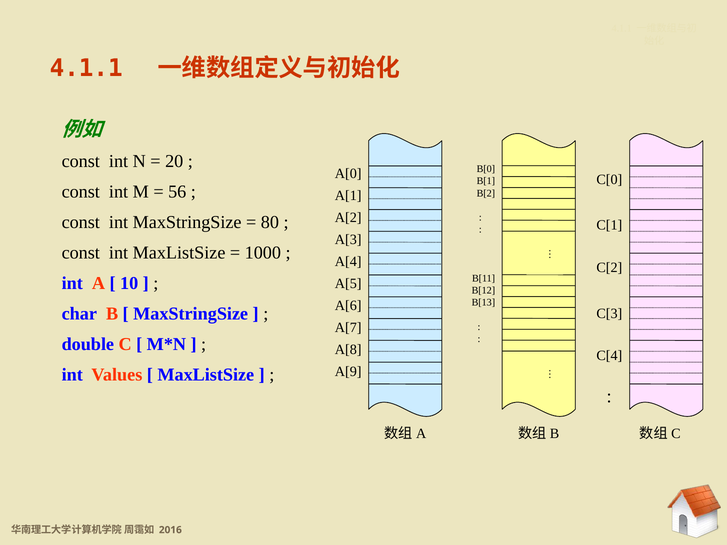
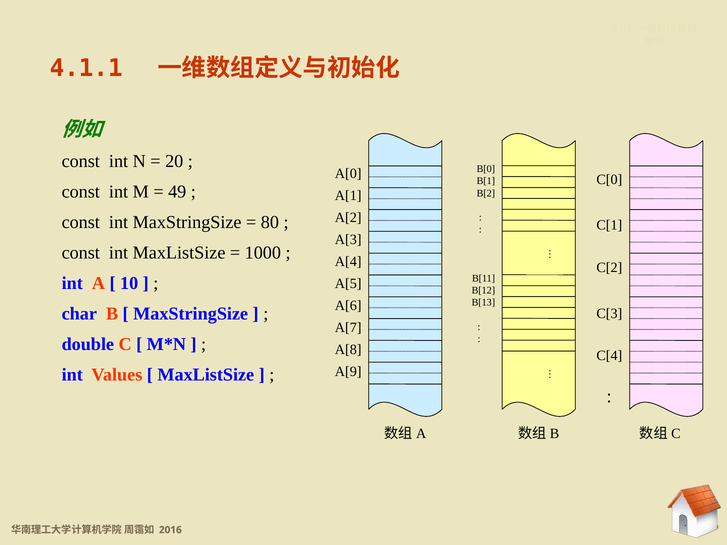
56: 56 -> 49
